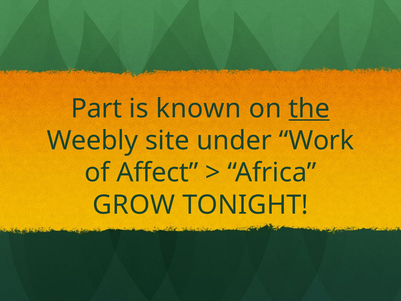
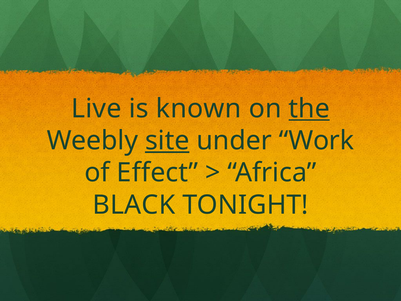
Part: Part -> Live
site underline: none -> present
Affect: Affect -> Effect
GROW: GROW -> BLACK
